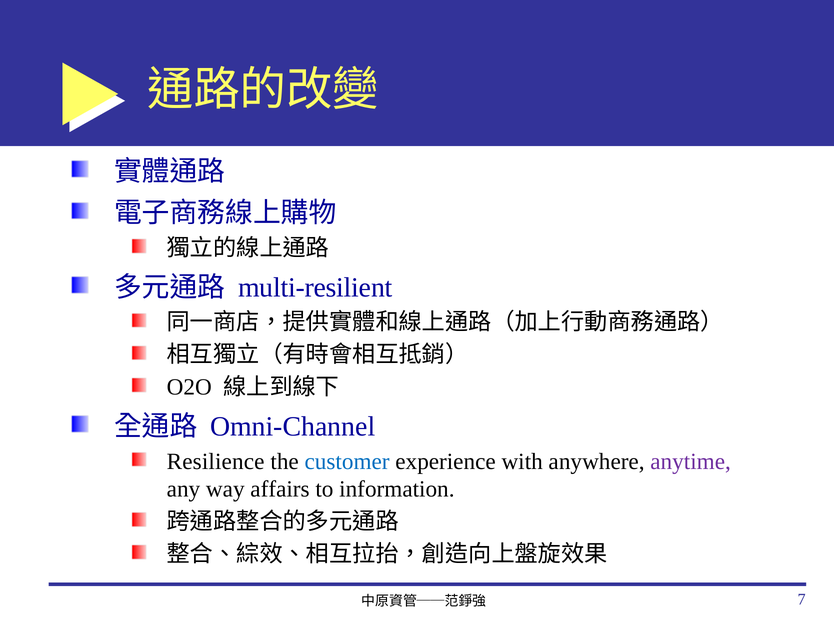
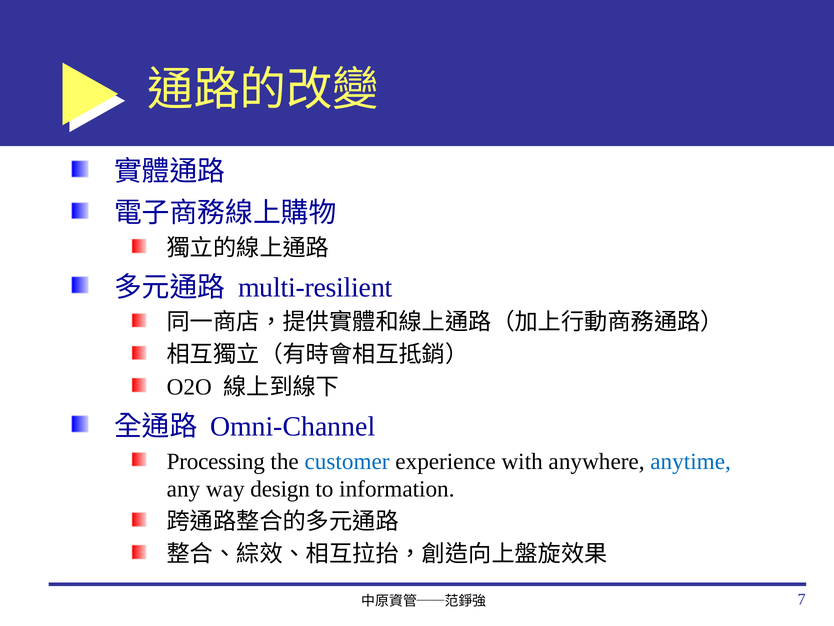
Resilience: Resilience -> Processing
anytime colour: purple -> blue
affairs: affairs -> design
